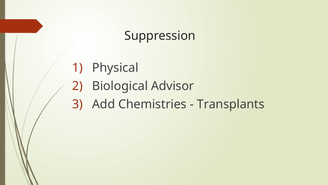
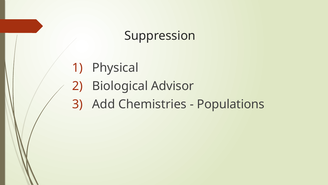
Transplants: Transplants -> Populations
